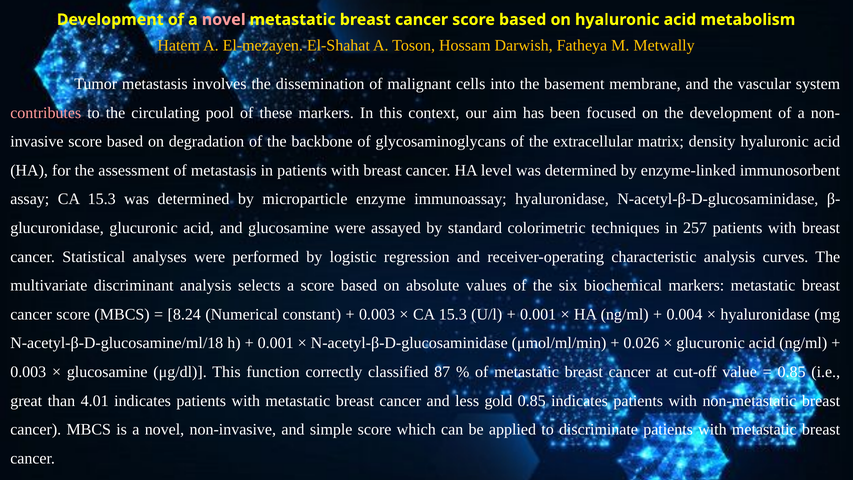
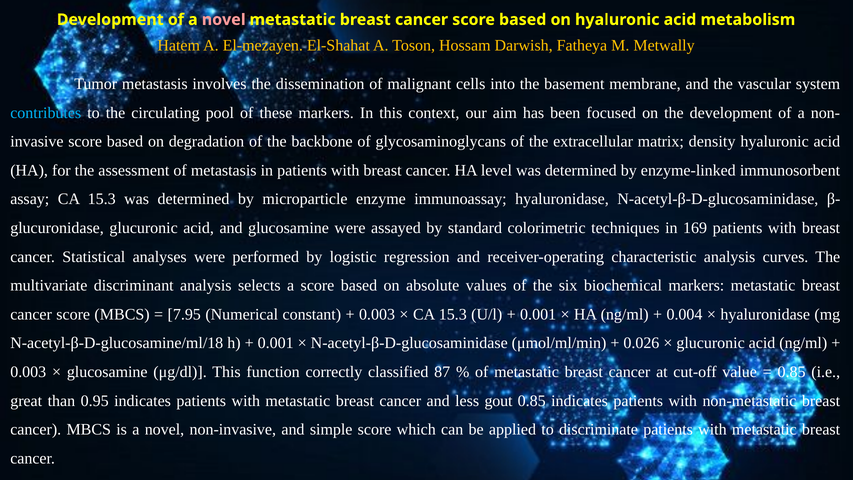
contributes colour: pink -> light blue
257: 257 -> 169
8.24: 8.24 -> 7.95
4.01: 4.01 -> 0.95
gold: gold -> gout
